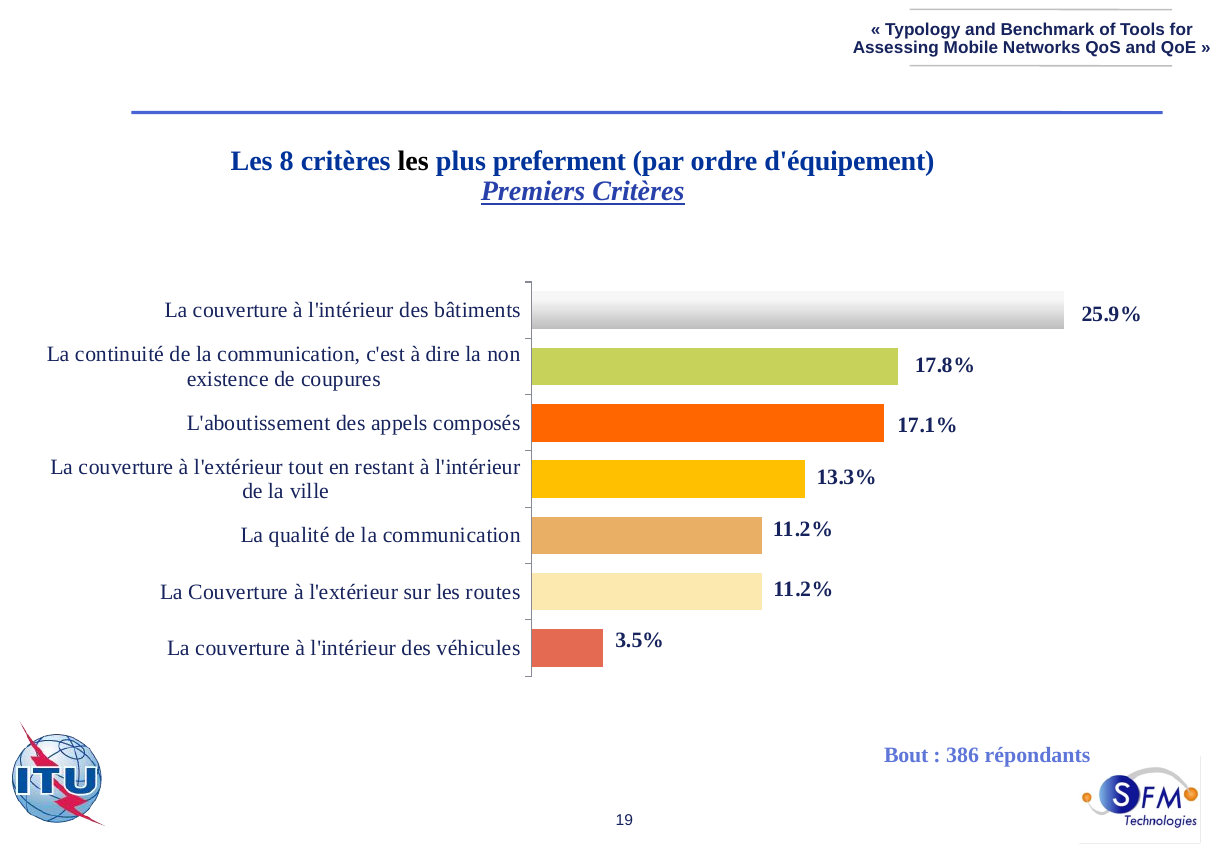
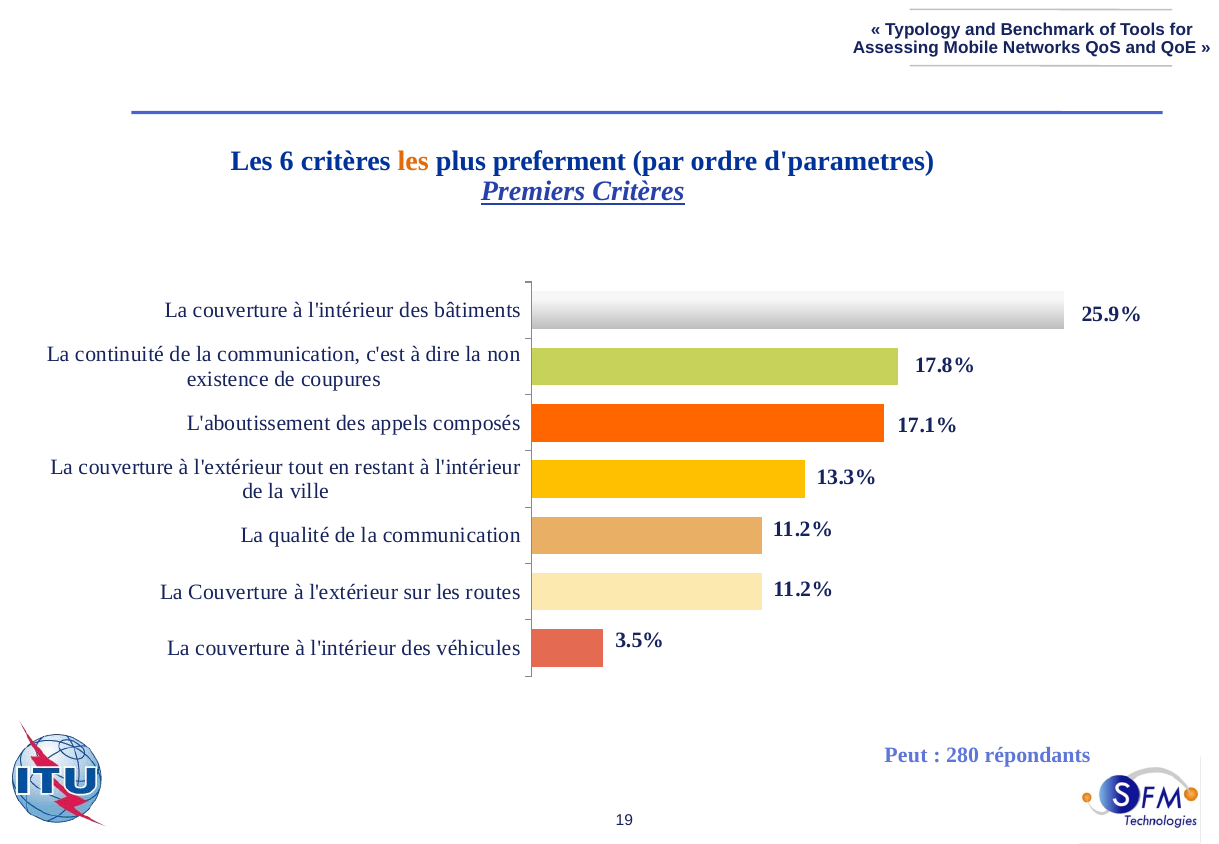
8: 8 -> 6
les at (413, 161) colour: black -> orange
d'équipement: d'équipement -> d'parametres
Bout: Bout -> Peut
386: 386 -> 280
